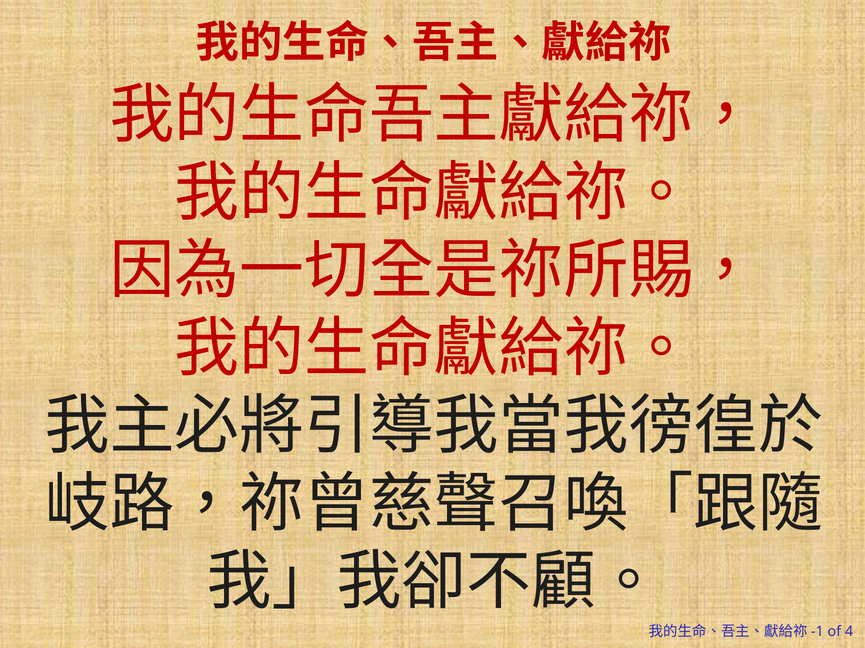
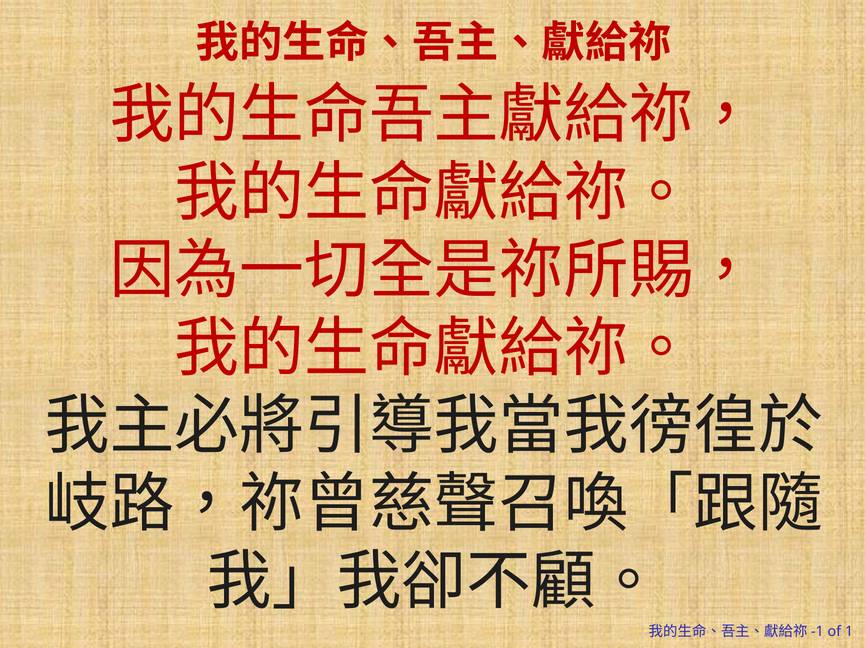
4: 4 -> 1
